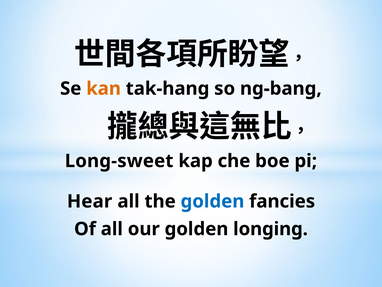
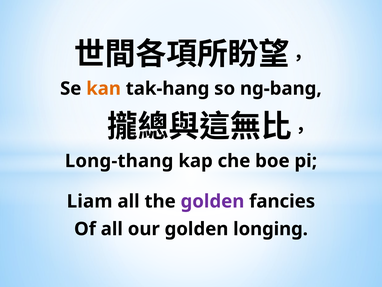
Long-sweet: Long-sweet -> Long-thang
Hear: Hear -> Liam
golden at (212, 201) colour: blue -> purple
